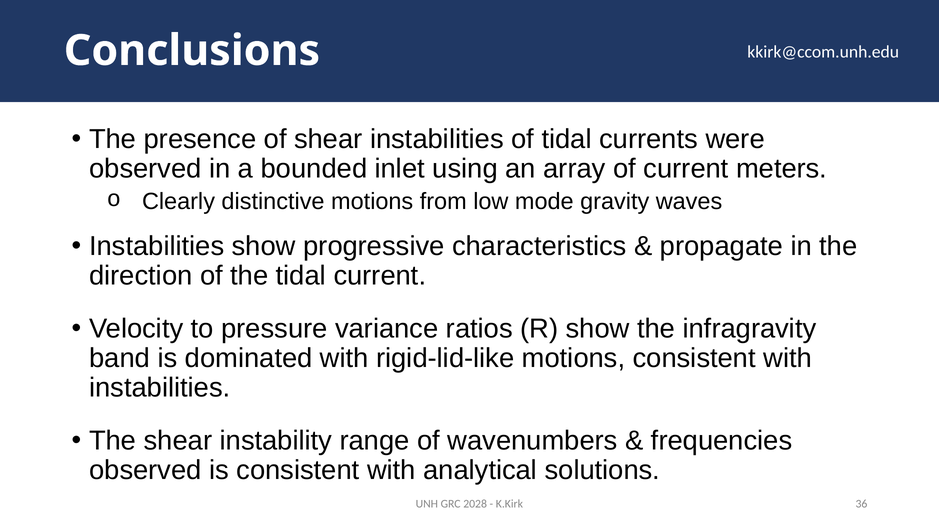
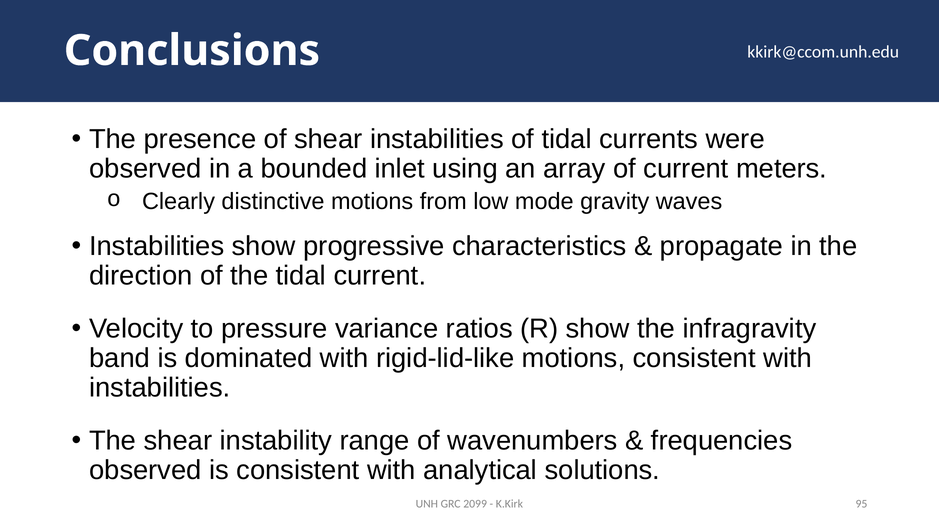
2028: 2028 -> 2099
36: 36 -> 95
